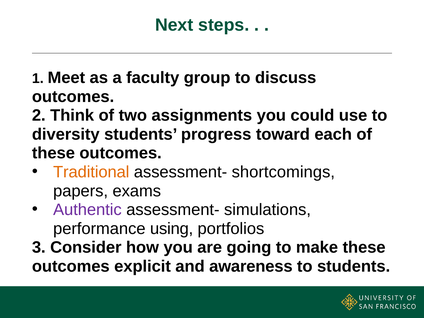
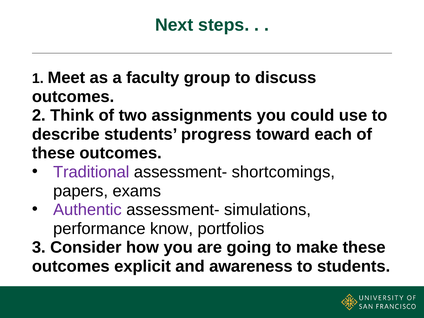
diversity: diversity -> describe
Traditional colour: orange -> purple
using: using -> know
